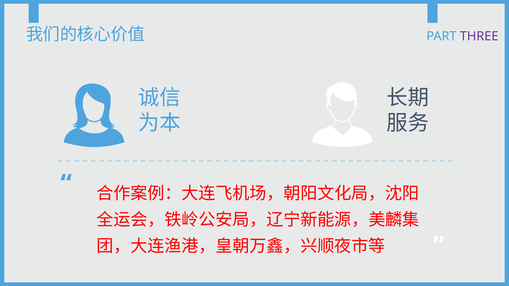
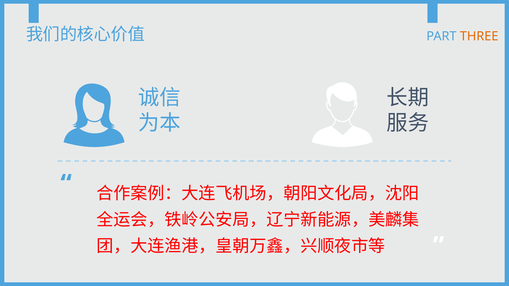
THREE colour: purple -> orange
